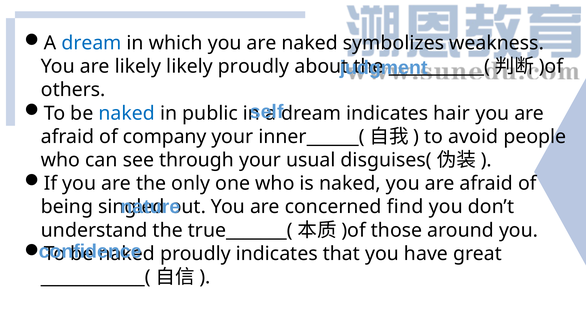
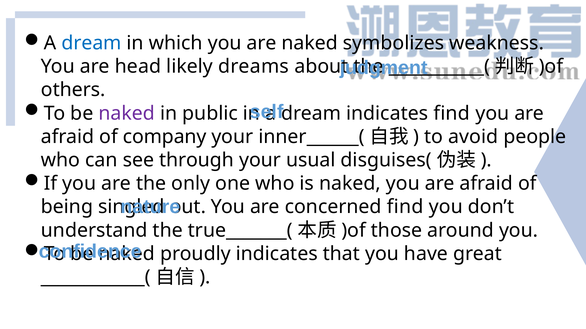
are likely: likely -> head
likely proudly: proudly -> dreams
naked at (127, 113) colour: blue -> purple
indicates hair: hair -> find
